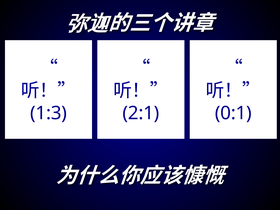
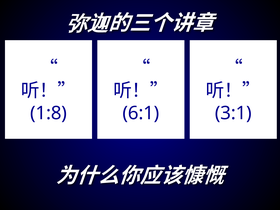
1:3: 1:3 -> 1:8
2:1: 2:1 -> 6:1
0:1: 0:1 -> 3:1
